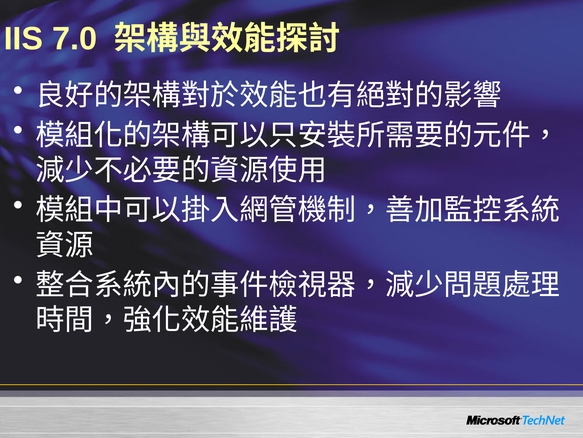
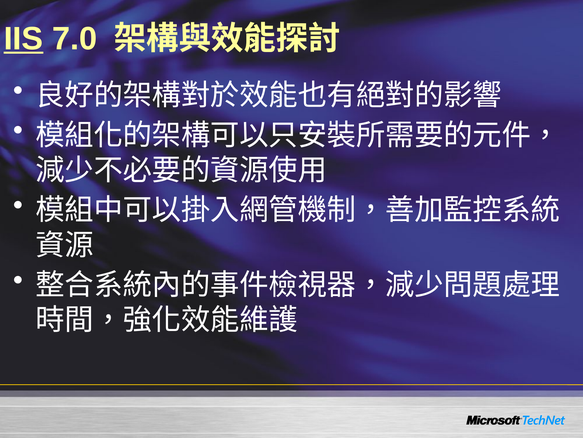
IIS underline: none -> present
